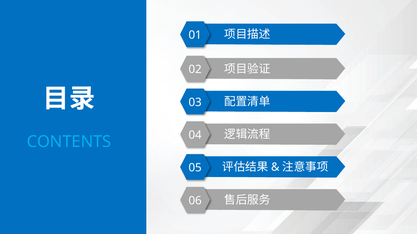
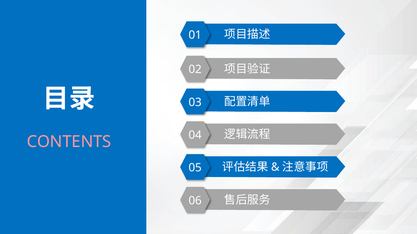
CONTENTS colour: light blue -> pink
